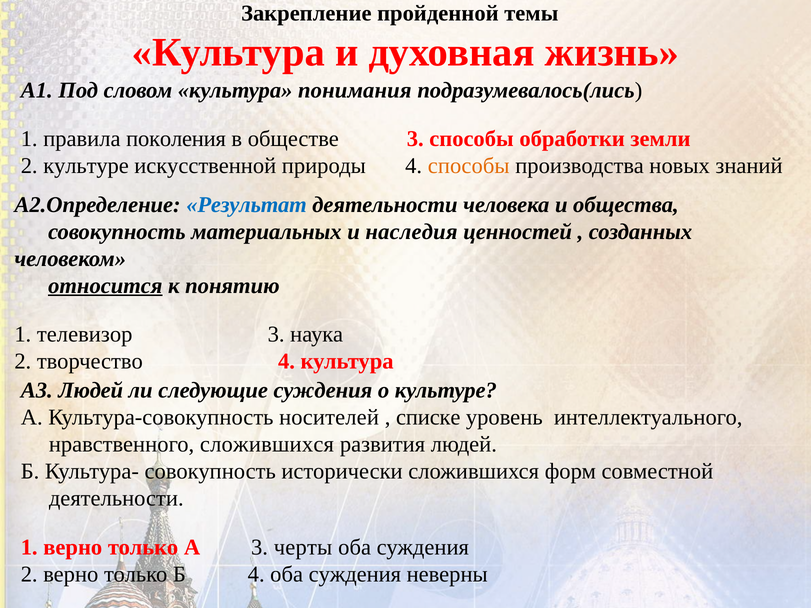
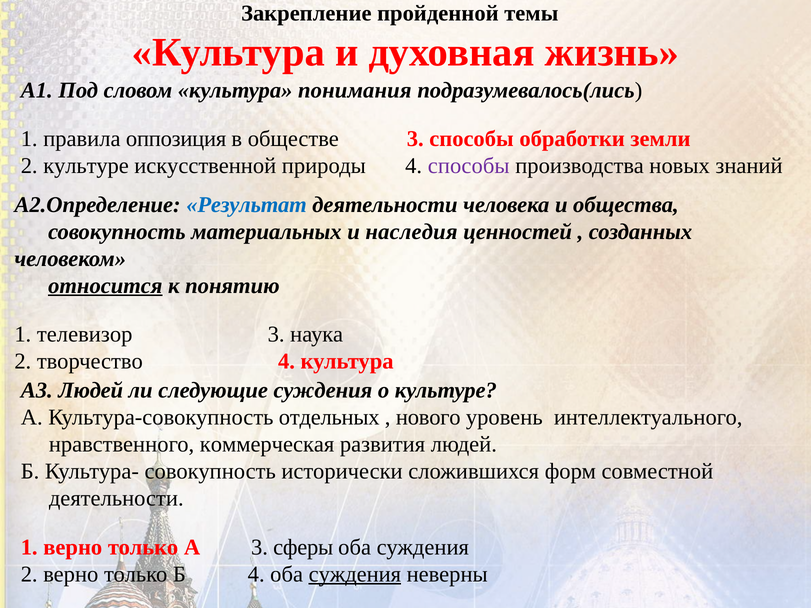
поколения: поколения -> оппозиция
способы at (469, 166) colour: orange -> purple
носителей: носителей -> отдельных
списке: списке -> нового
нравственного сложившихся: сложившихся -> коммерческая
черты: черты -> сферы
суждения at (355, 574) underline: none -> present
